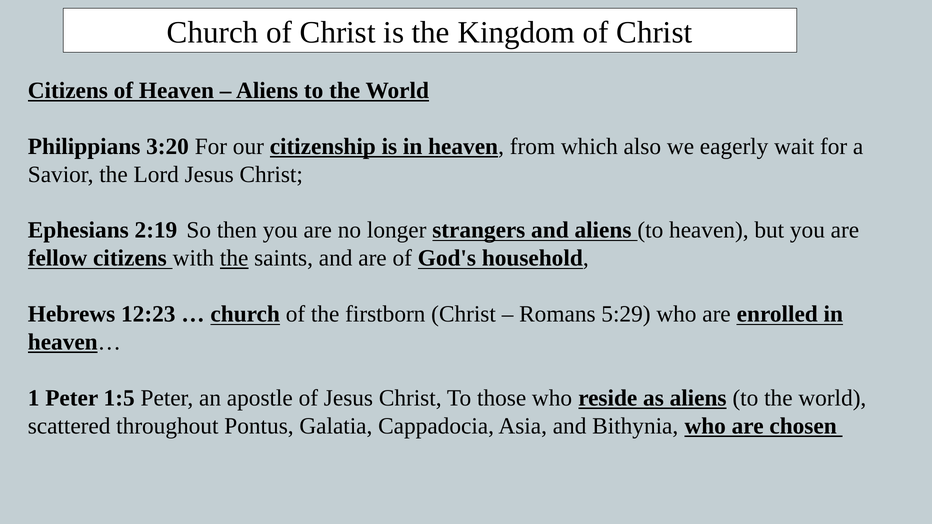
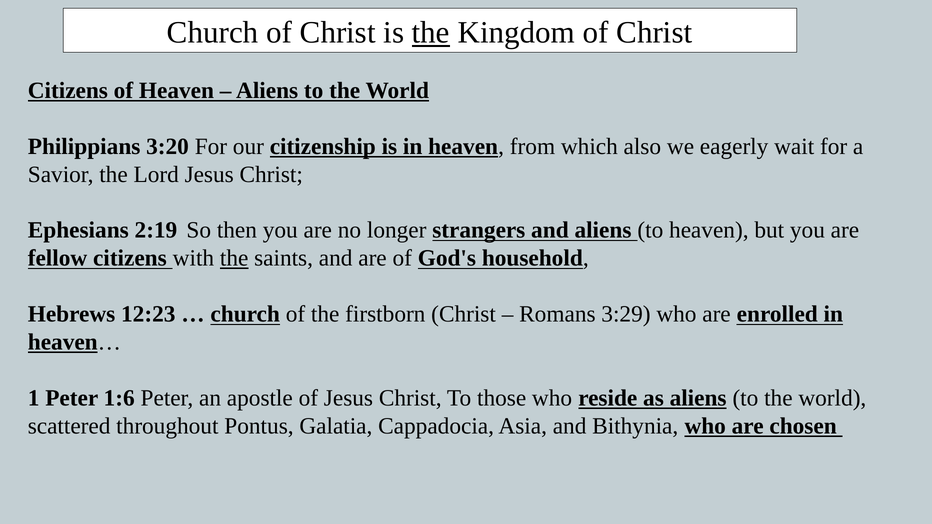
the at (431, 33) underline: none -> present
5:29: 5:29 -> 3:29
1:5: 1:5 -> 1:6
